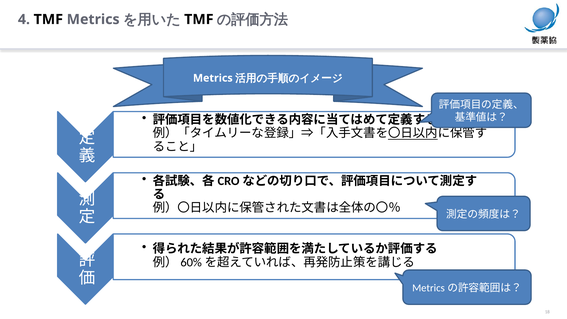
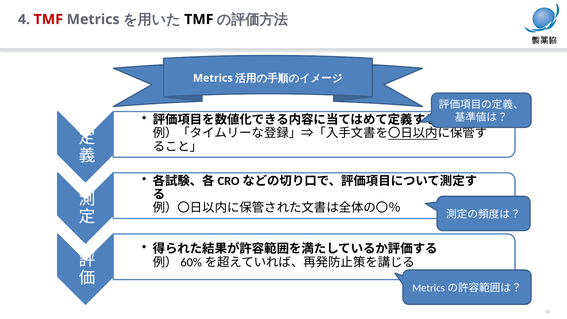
TMF at (48, 19) colour: black -> red
